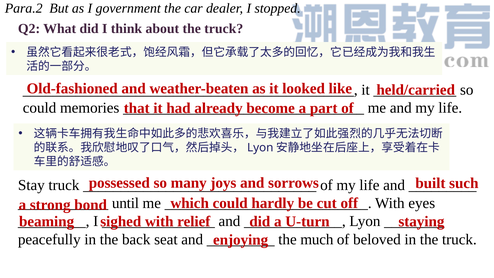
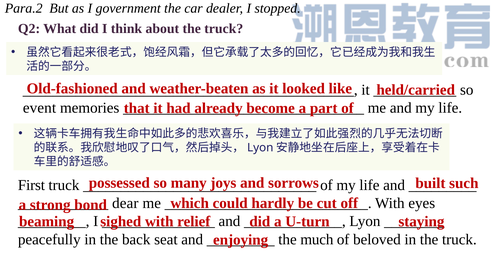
could at (40, 108): could -> event
Stay: Stay -> First
until: until -> dear
